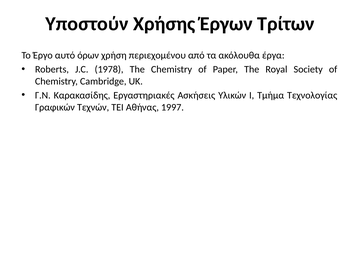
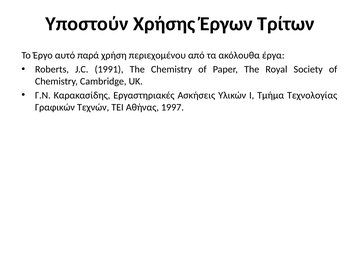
όρων: όρων -> παρά
1978: 1978 -> 1991
